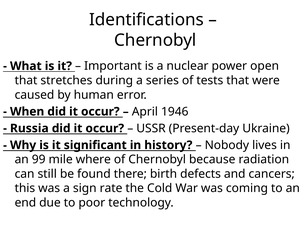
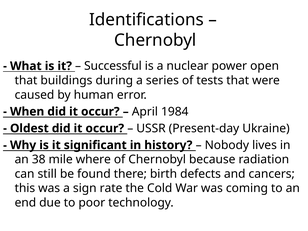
Important: Important -> Successful
stretches: stretches -> buildings
1946: 1946 -> 1984
Russia: Russia -> Oldest
99: 99 -> 38
